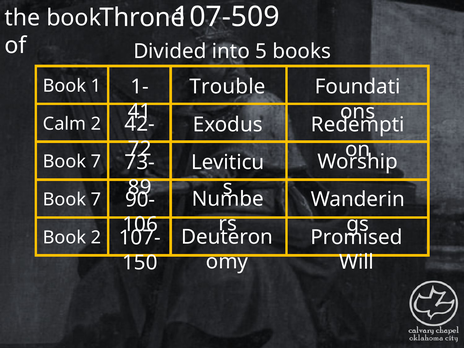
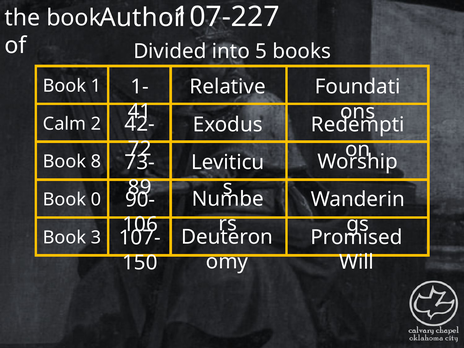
107-509: 107-509 -> 107-227
Throne: Throne -> Author
Trouble: Trouble -> Relative
7 at (96, 162): 7 -> 8
7 at (96, 200): 7 -> 0
Book 2: 2 -> 3
